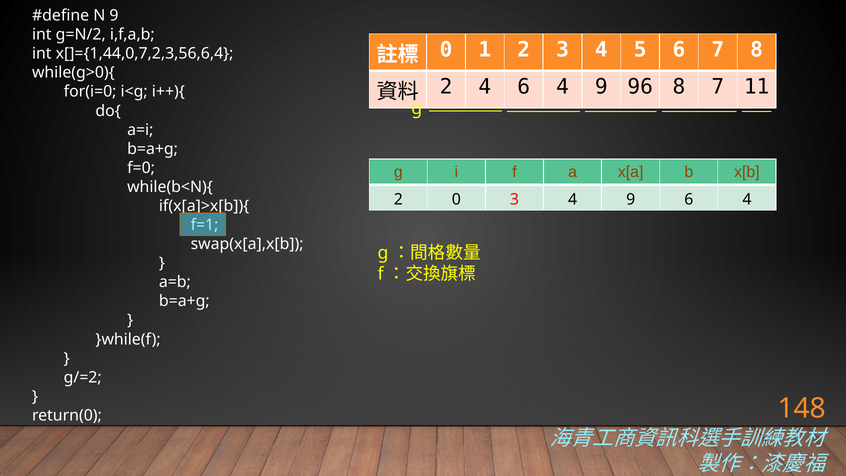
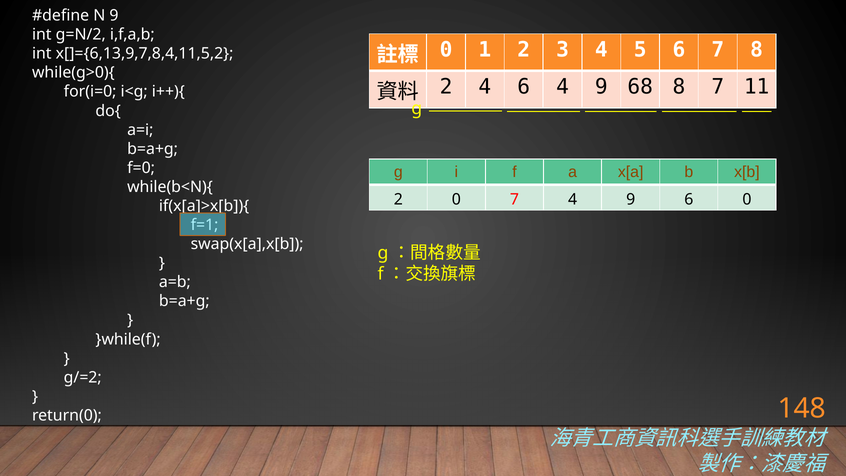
x[]={1,44,0,7,2,3,56,6,4: x[]={1,44,0,7,2,3,56,6,4 -> x[]={6,13,9,7,8,4,11,5,2
96: 96 -> 68
0 3: 3 -> 7
9 6 4: 4 -> 0
